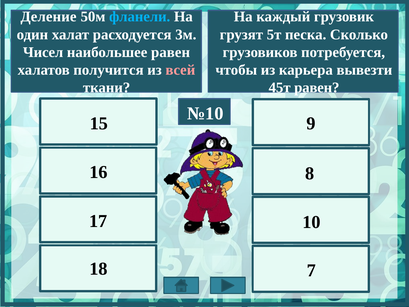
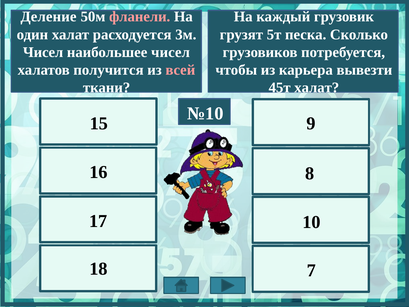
фланели colour: light blue -> pink
наибольшее равен: равен -> чисел
45т равен: равен -> халат
